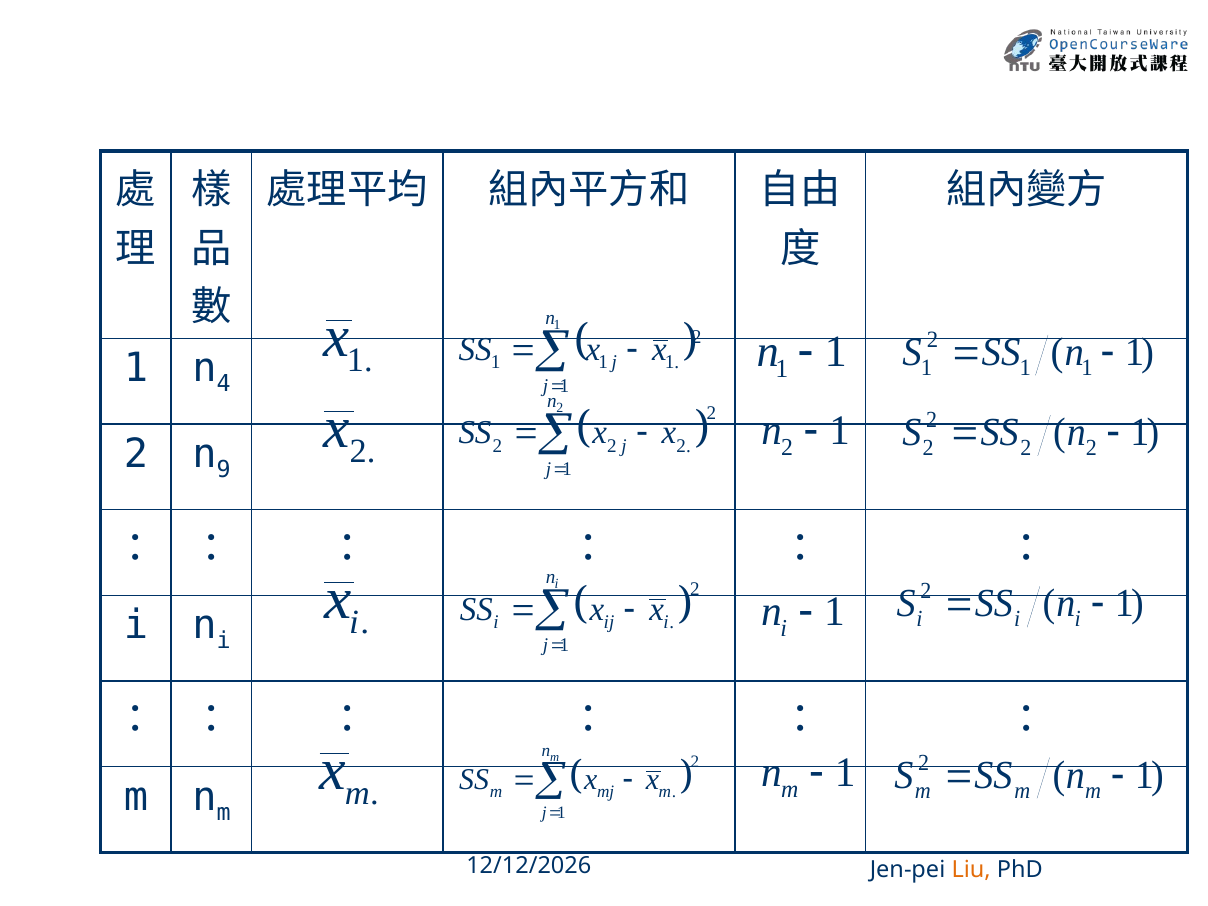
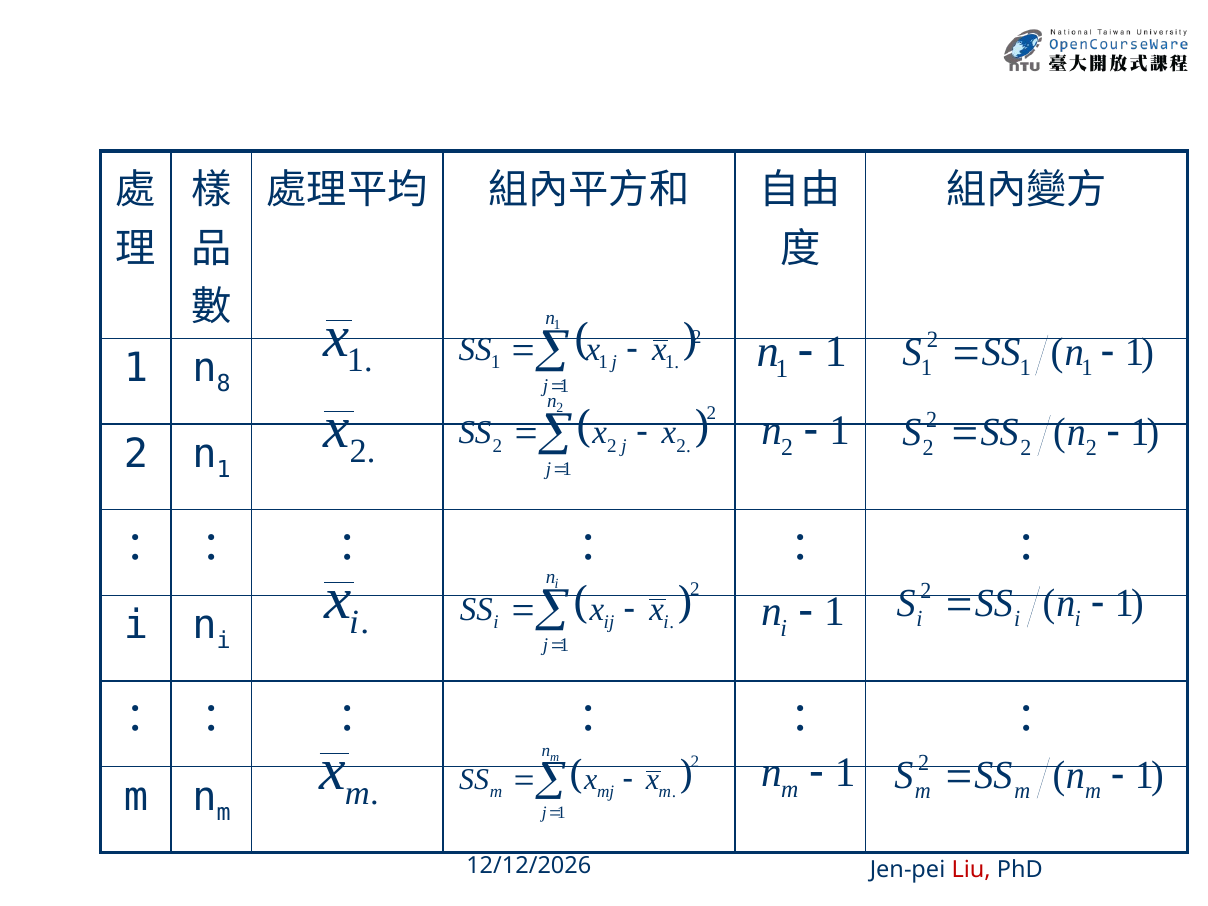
4: 4 -> 8
9 at (224, 470): 9 -> 1
Liu colour: orange -> red
